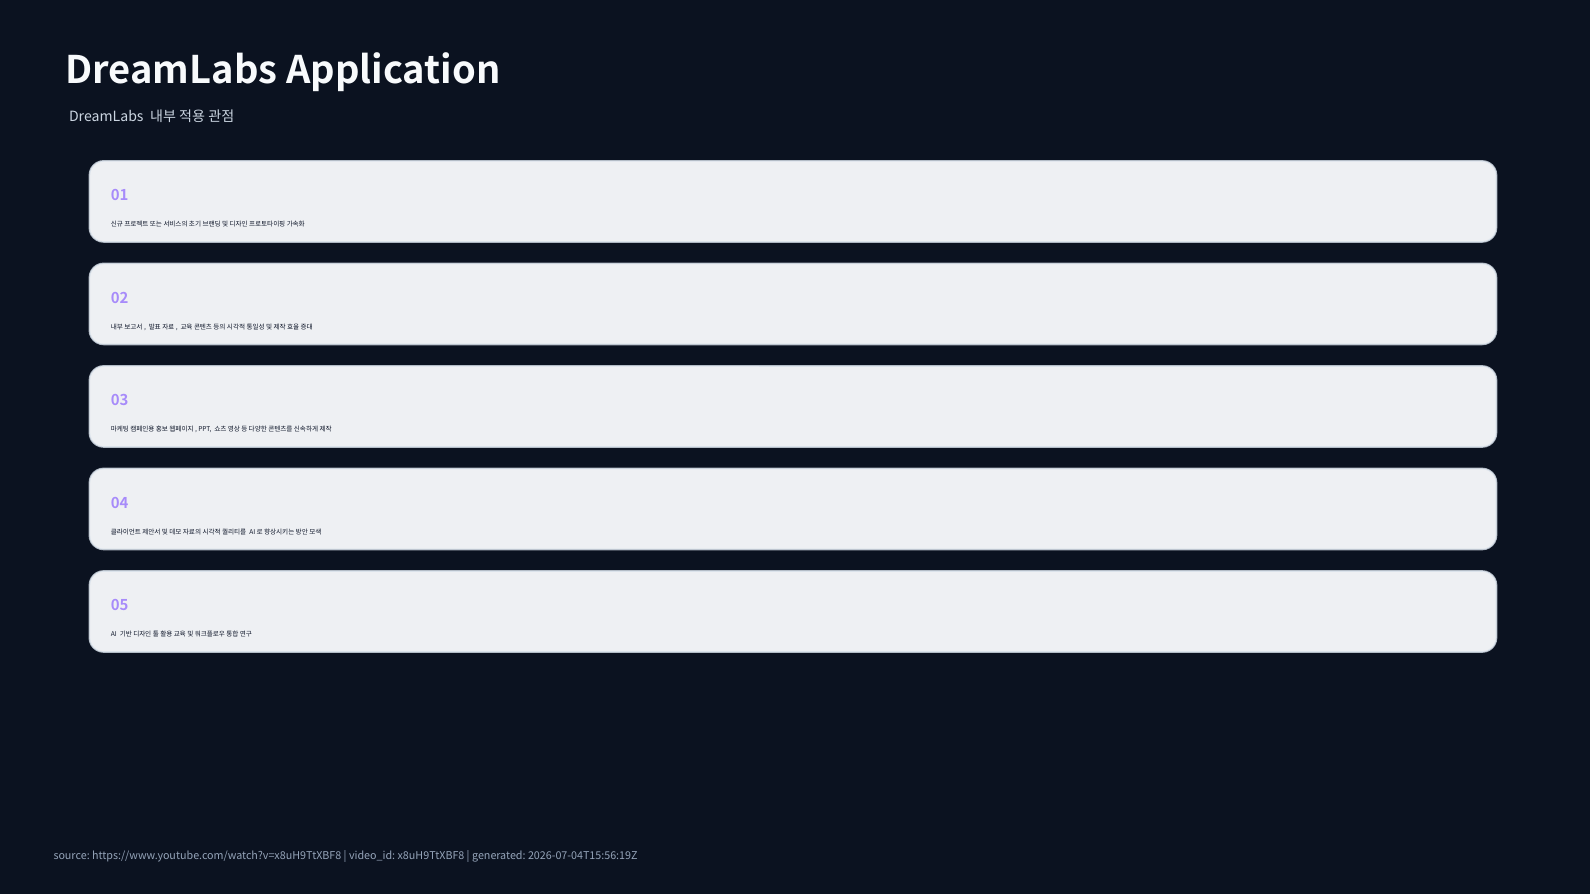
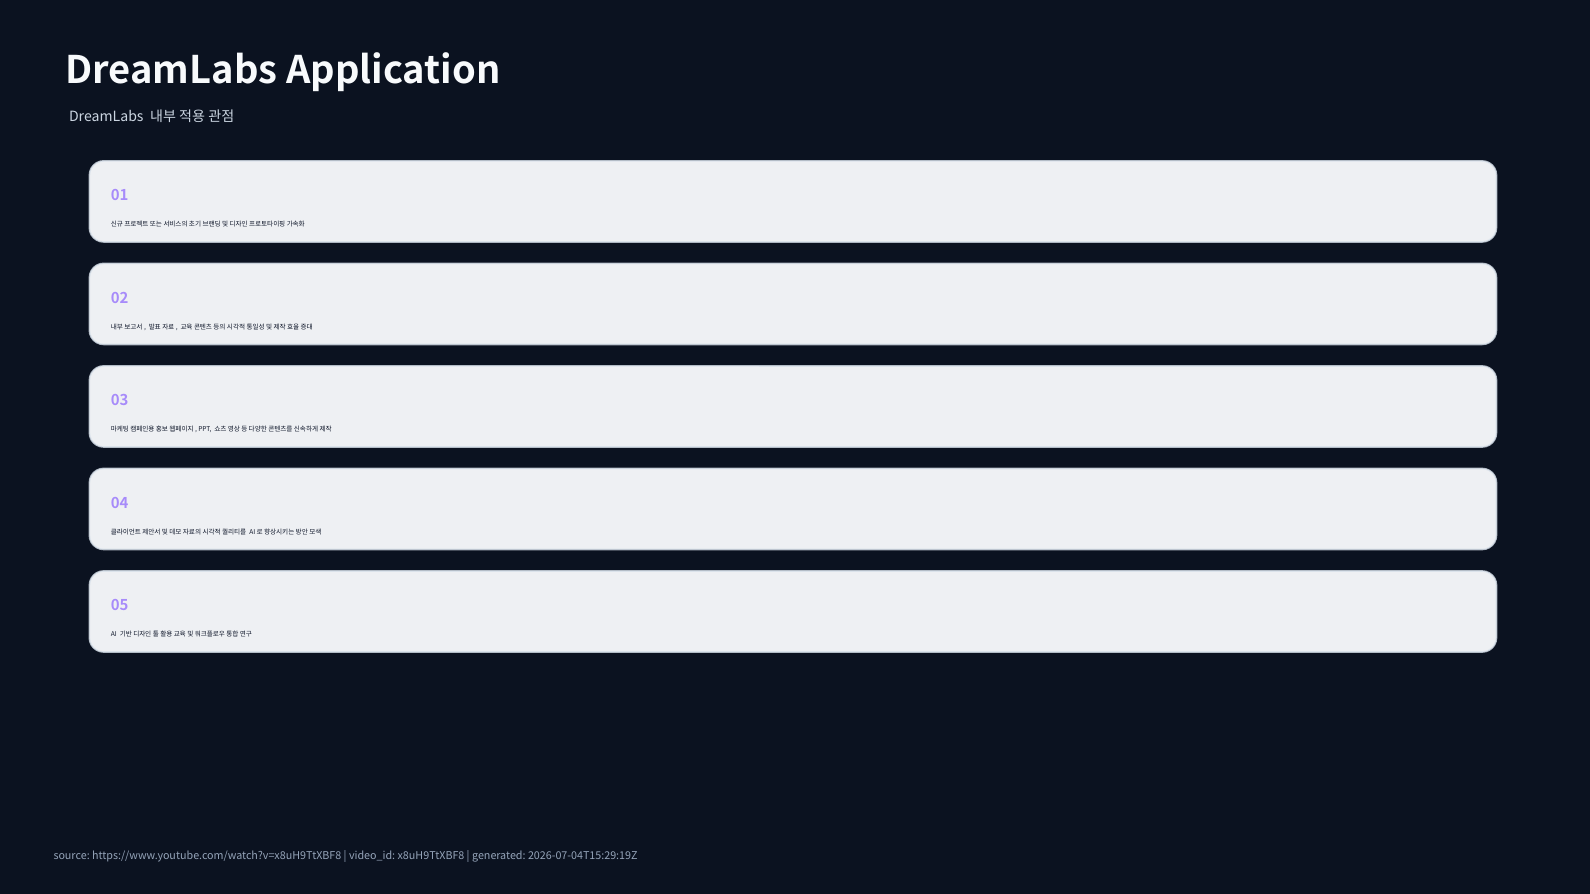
2026-07-04T15:56:19Z: 2026-07-04T15:56:19Z -> 2026-07-04T15:29:19Z
